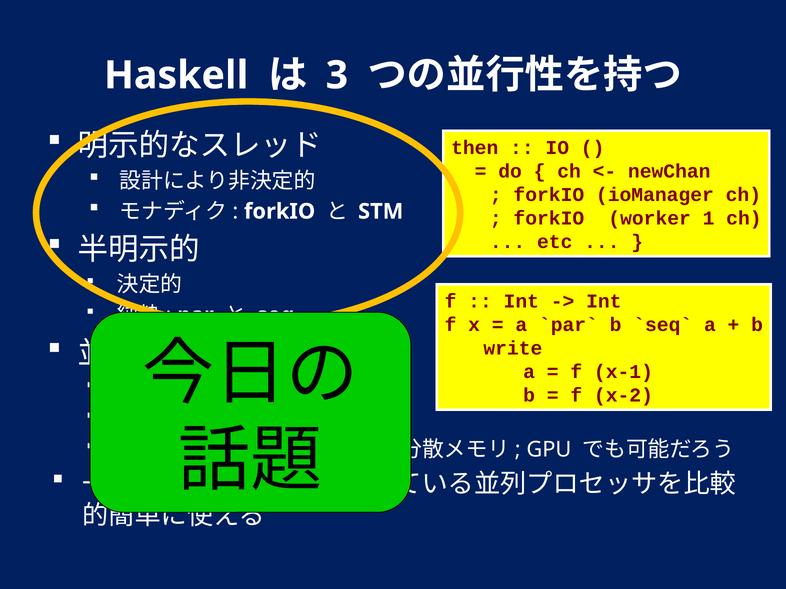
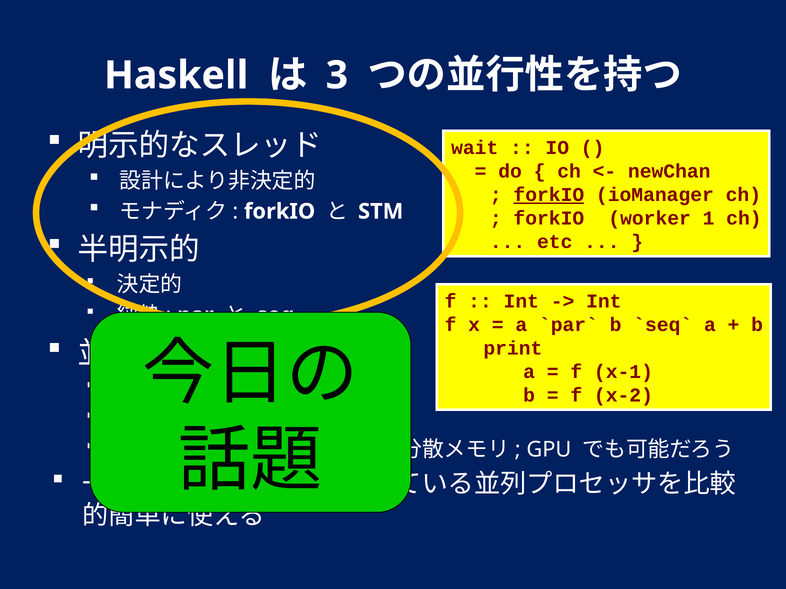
then: then -> wait
forkIO at (549, 195) underline: none -> present
write: write -> print
